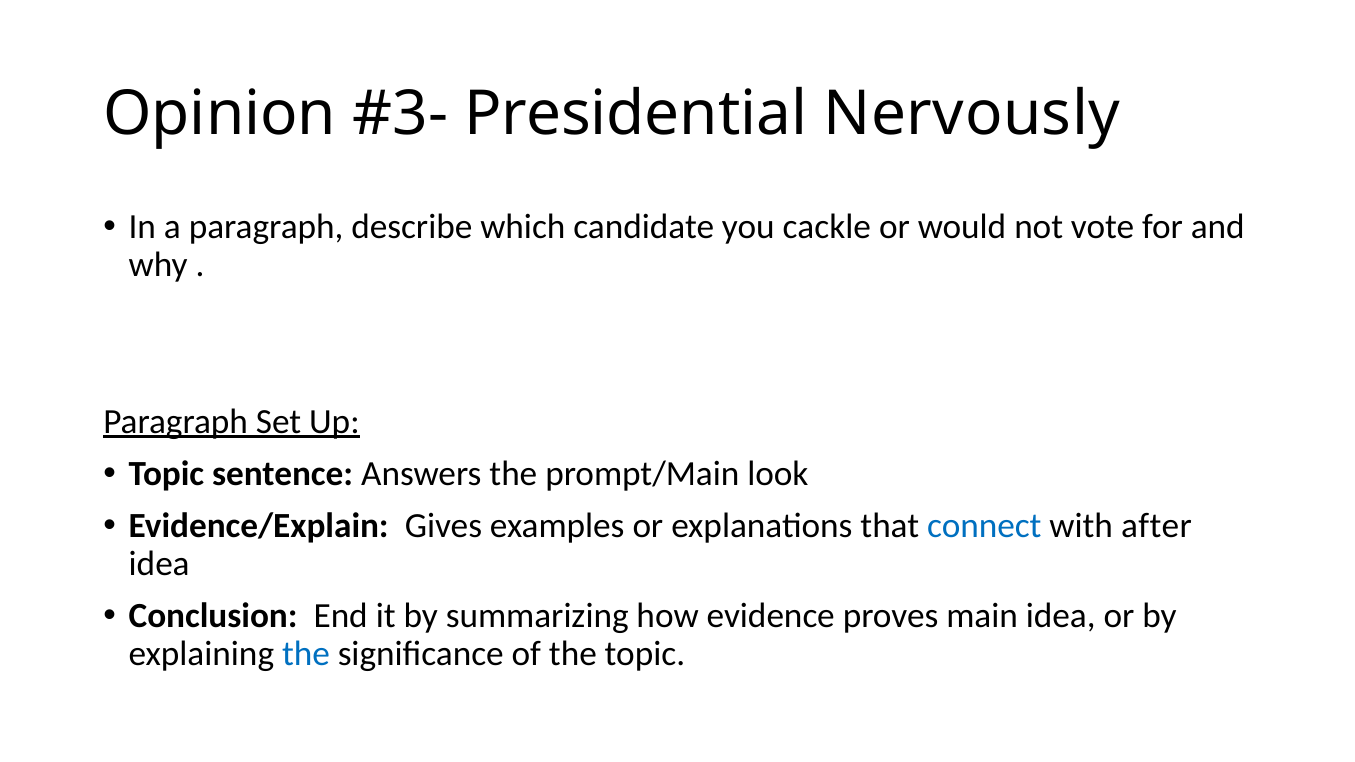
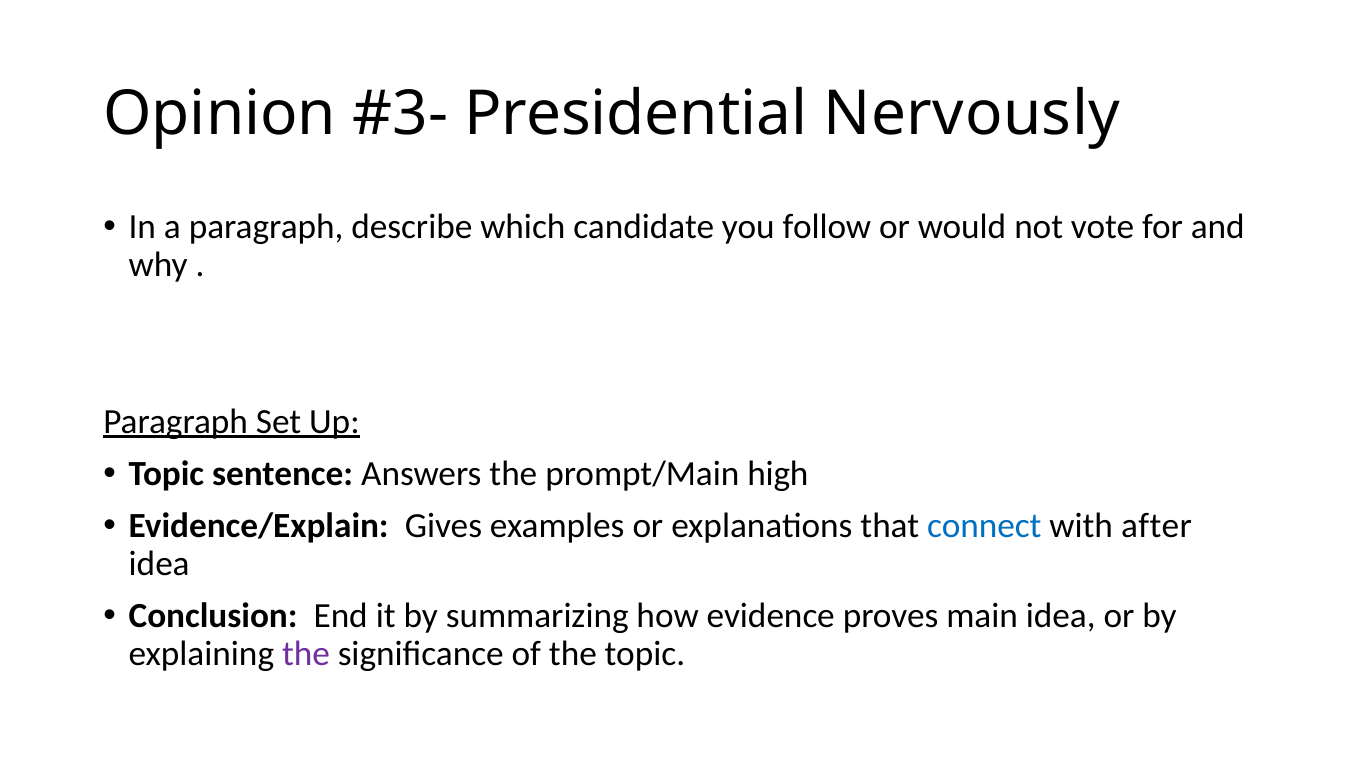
cackle: cackle -> follow
look: look -> high
the at (306, 654) colour: blue -> purple
